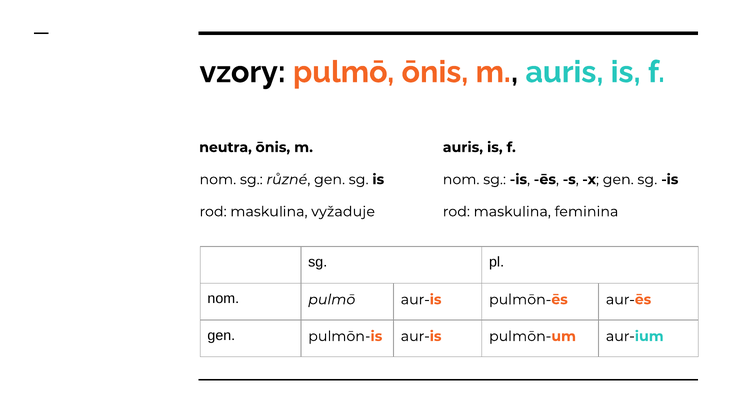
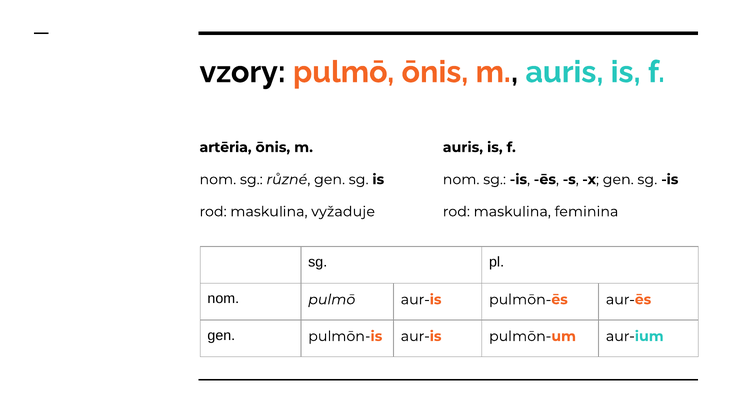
neutra: neutra -> artēria
